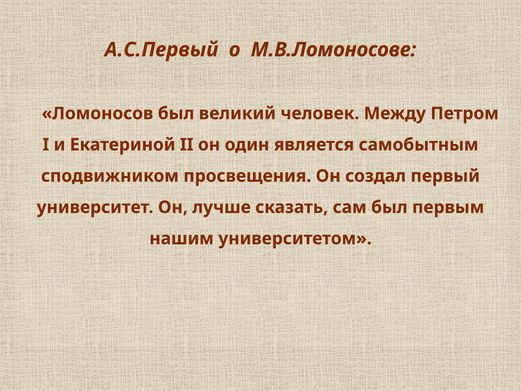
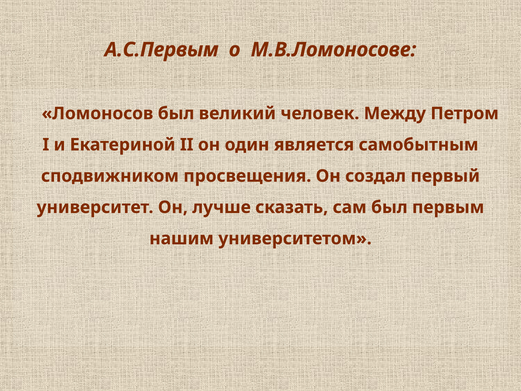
А.С.Первый: А.С.Первый -> А.С.Первым
